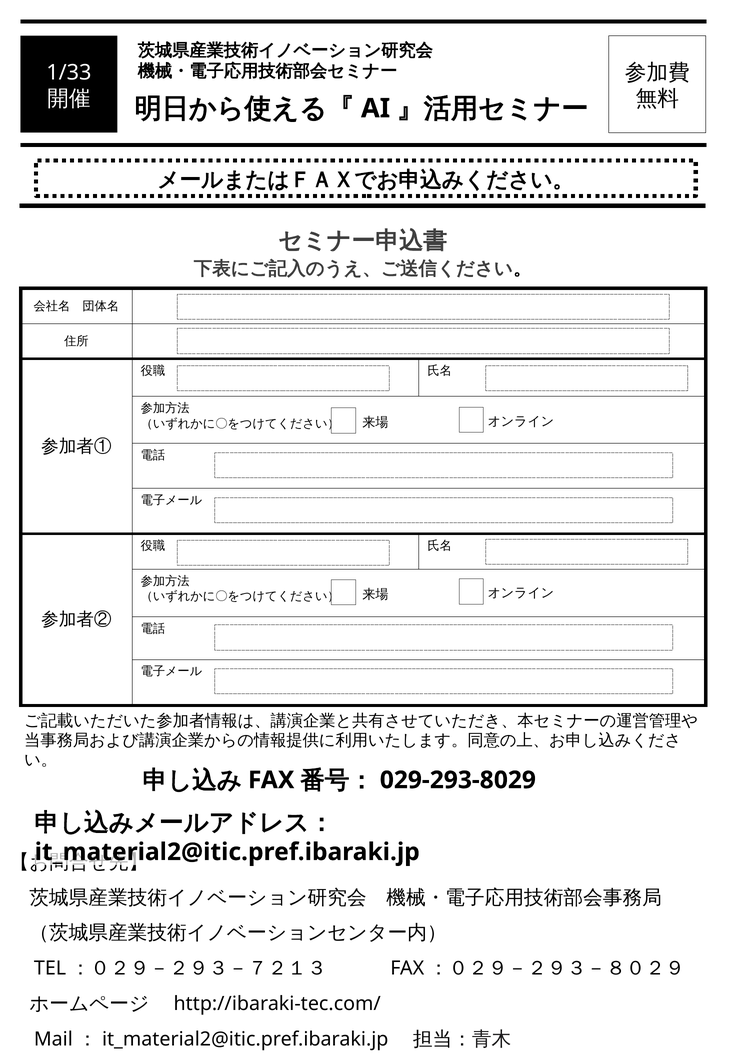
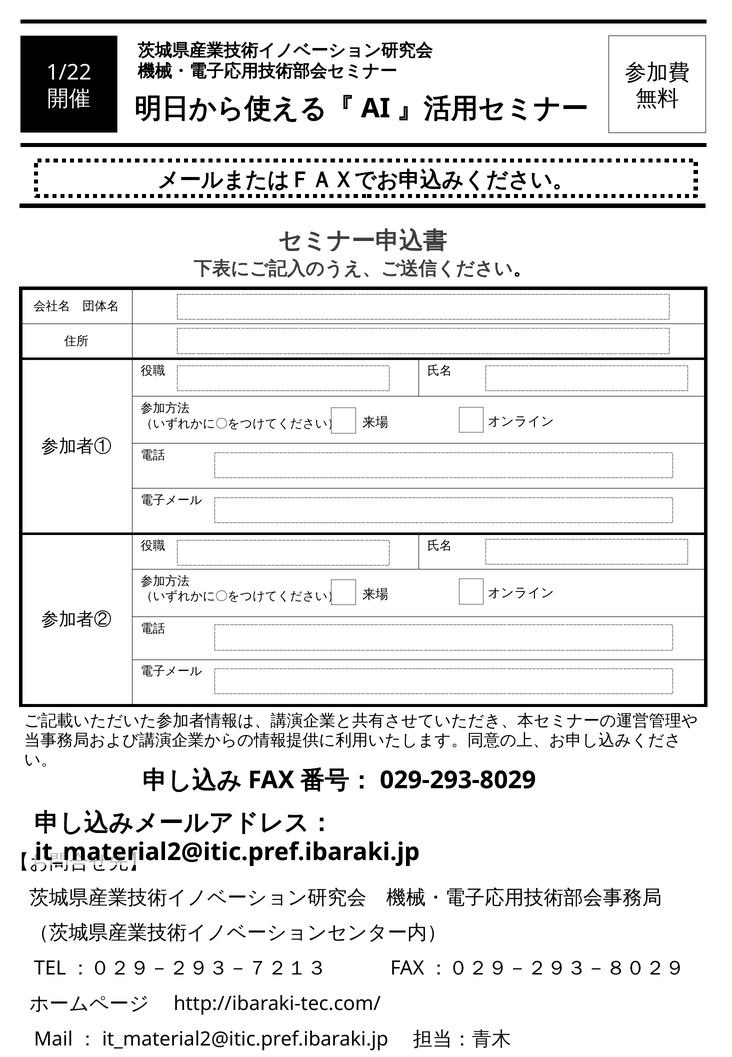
1/33: 1/33 -> 1/22
